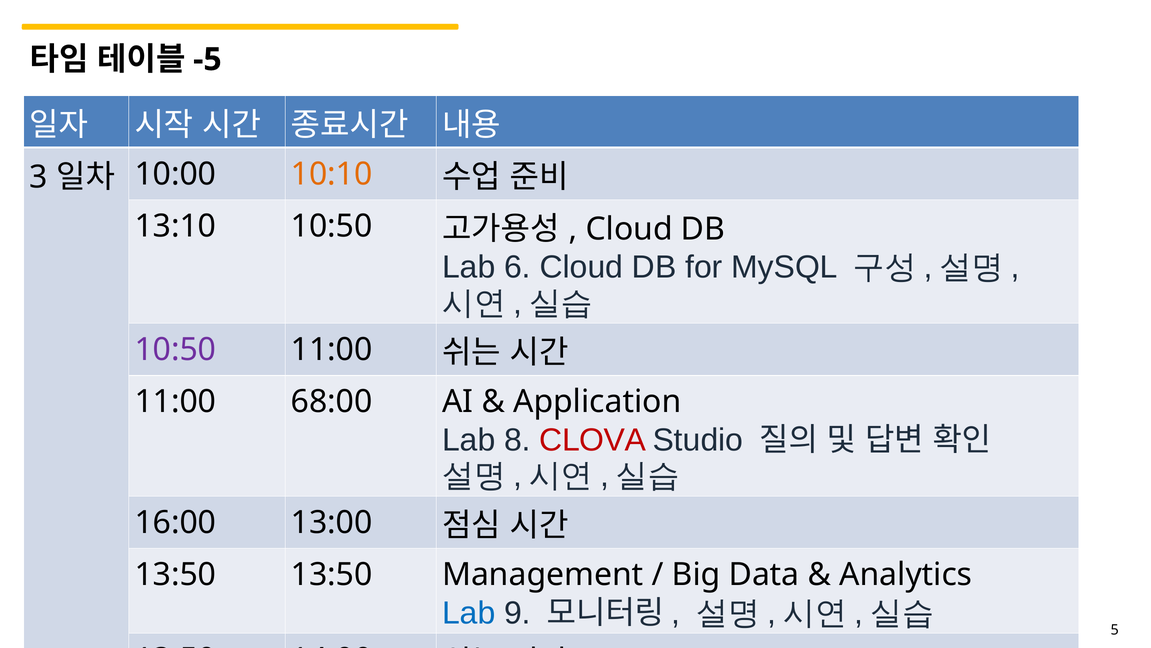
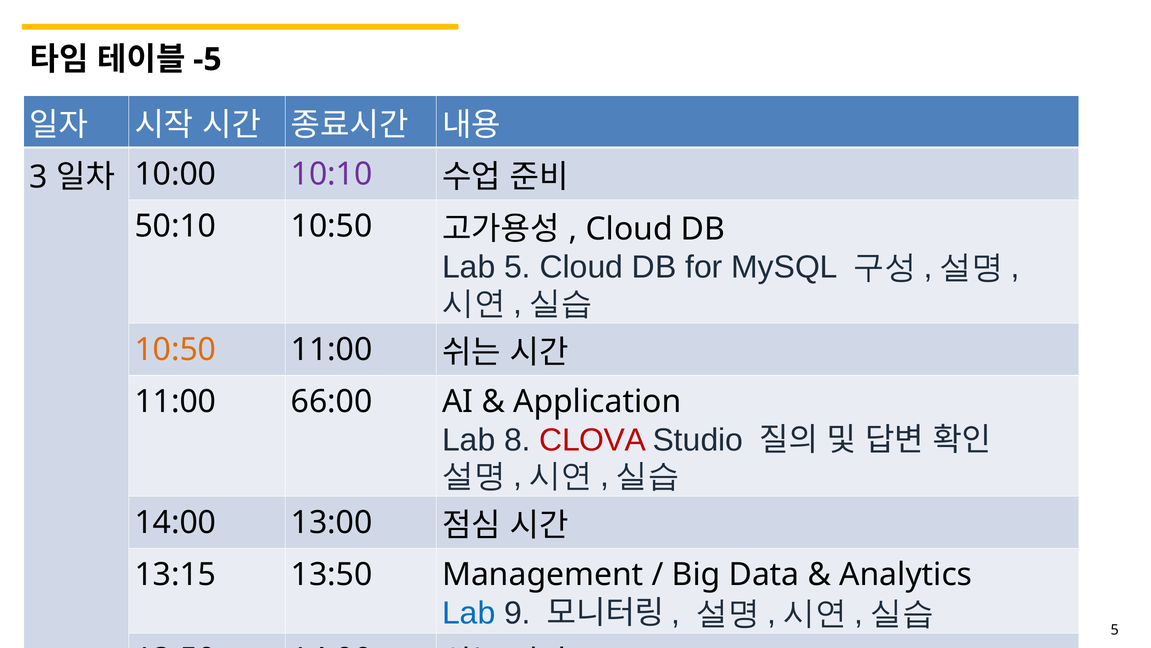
10:10 colour: orange -> purple
13:10: 13:10 -> 50:10
Lab 6: 6 -> 5
10:50 at (175, 350) colour: purple -> orange
68:00: 68:00 -> 66:00
16:00 at (175, 522): 16:00 -> 14:00
13:50 at (175, 574): 13:50 -> 13:15
